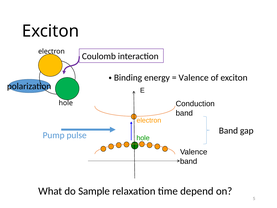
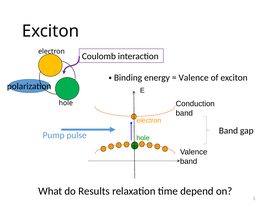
Sample: Sample -> Results
